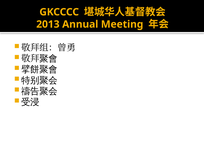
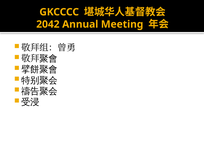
2013: 2013 -> 2042
